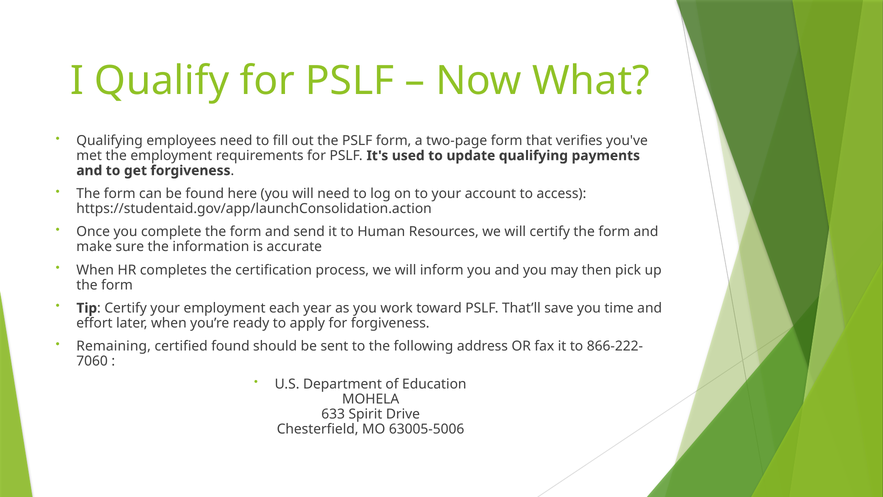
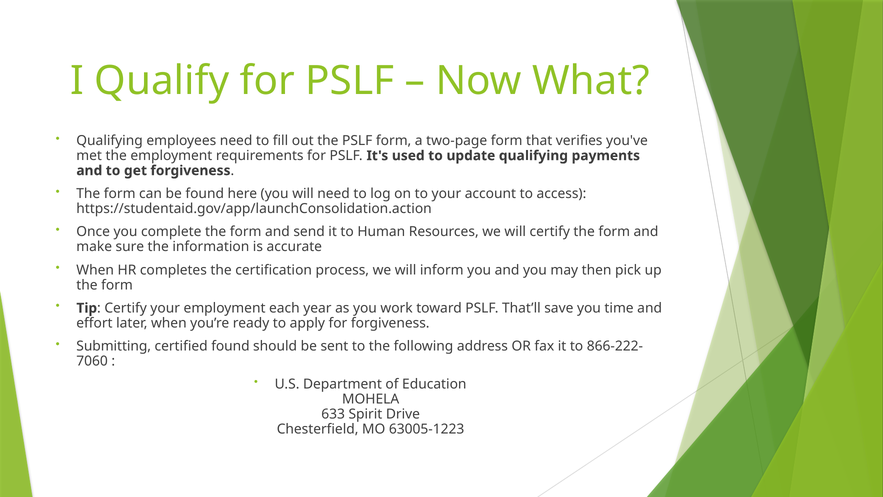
Remaining: Remaining -> Submitting
63005-5006: 63005-5006 -> 63005-1223
